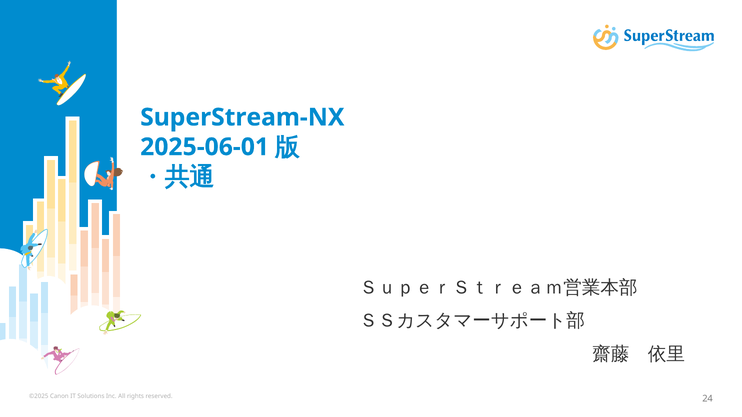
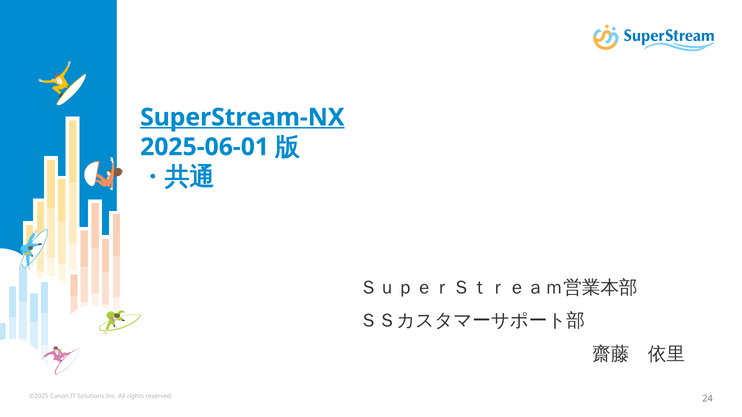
SuperStream-NX underline: none -> present
